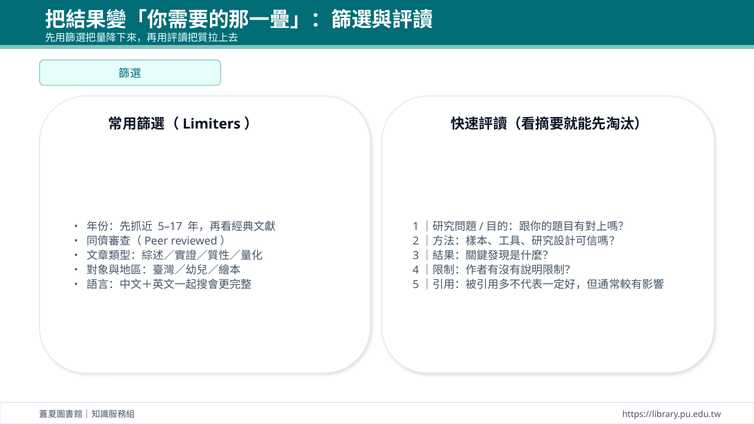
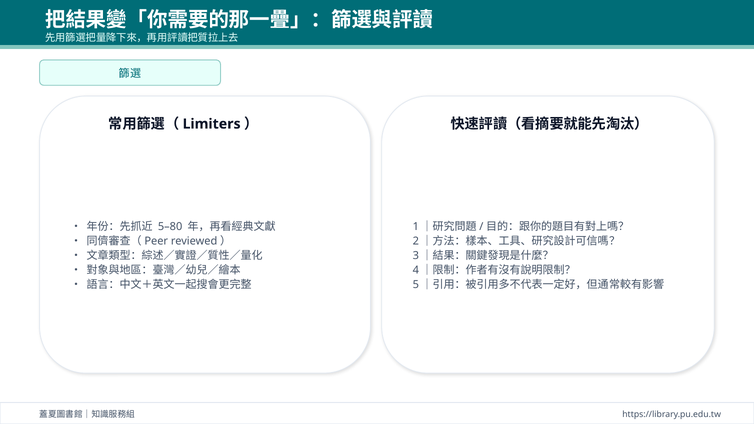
5–17: 5–17 -> 5–80
